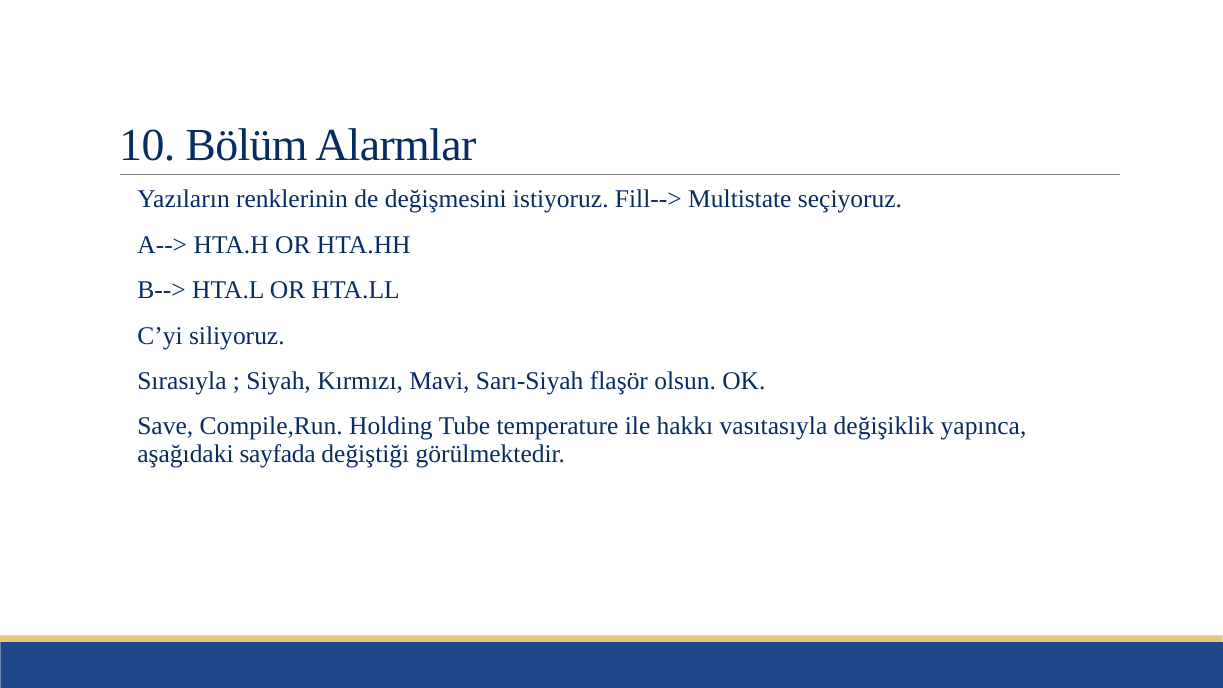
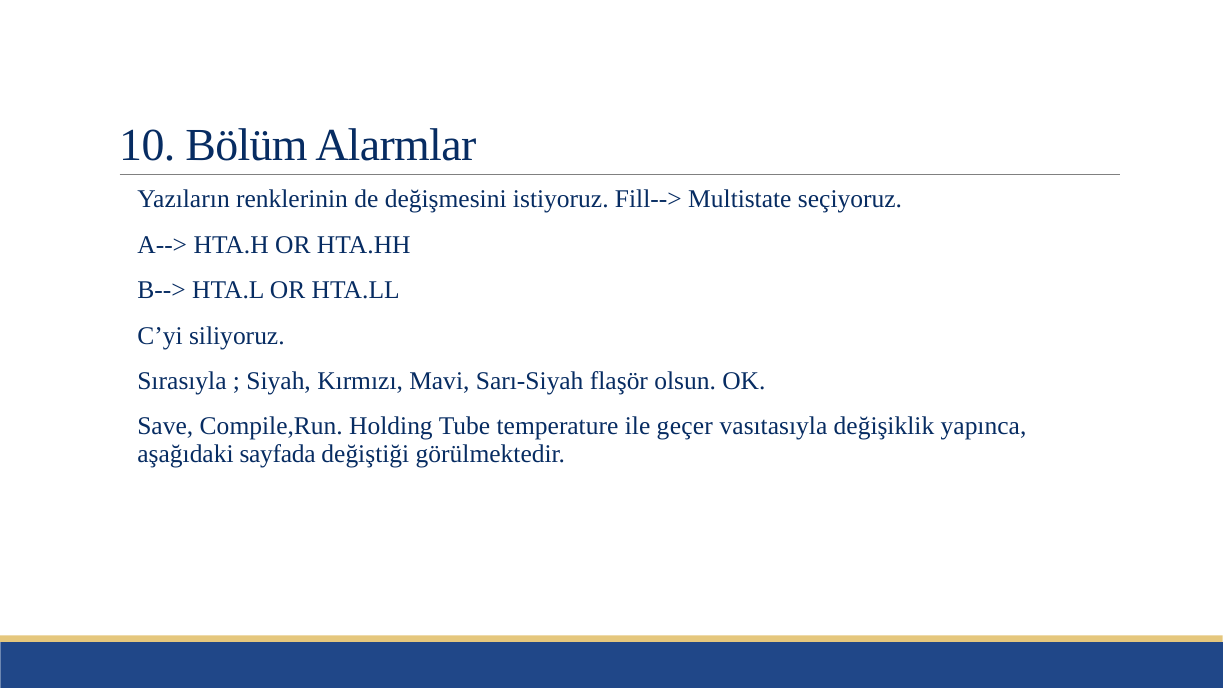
hakkı: hakkı -> geçer
